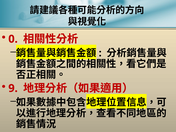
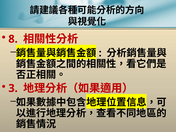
0: 0 -> 8
9: 9 -> 3
